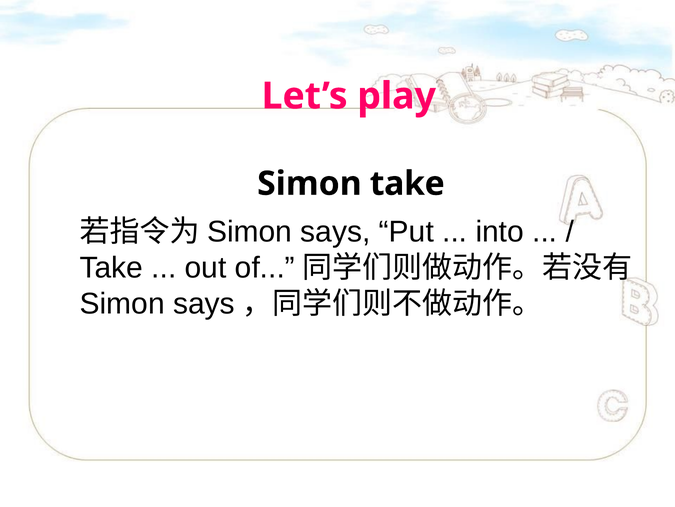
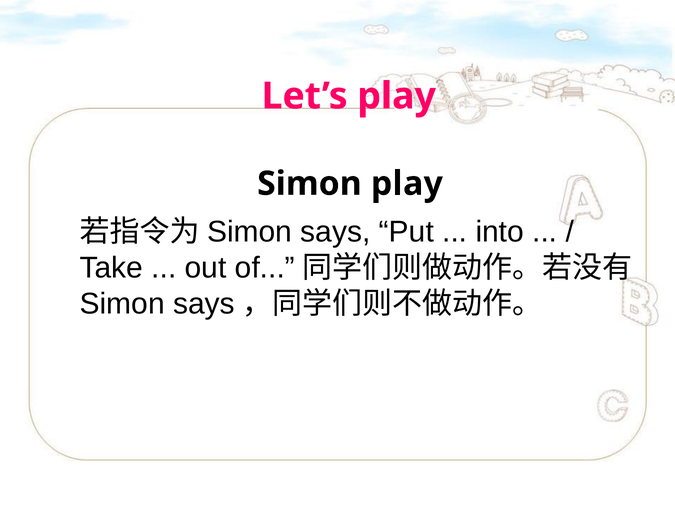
Simon take: take -> play
